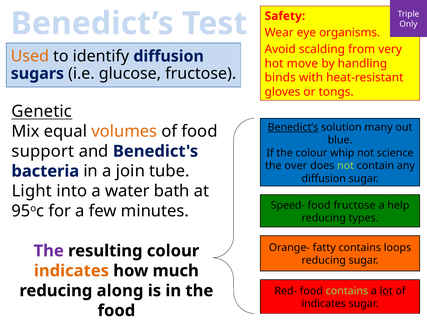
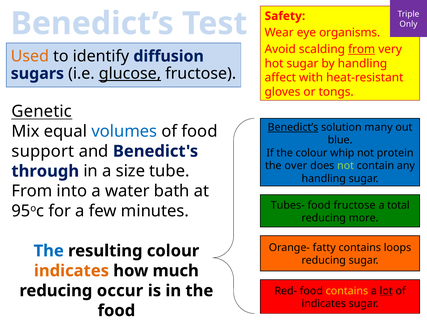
from at (362, 49) underline: none -> present
hot move: move -> sugar
glucose underline: none -> present
binds: binds -> affect
volumes colour: orange -> blue
science: science -> protein
bacteria: bacteria -> through
join: join -> size
diffusion at (324, 179): diffusion -> handling
Light at (32, 191): Light -> From
Speed-: Speed- -> Tubes-
help: help -> total
types: types -> more
The at (49, 251) colour: purple -> blue
contains at (347, 291) colour: light green -> yellow
along: along -> occur
